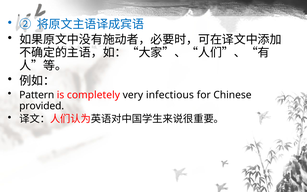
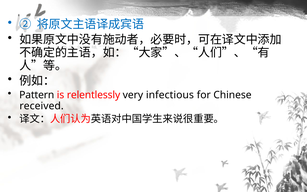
completely: completely -> relentlessly
provided: provided -> received
